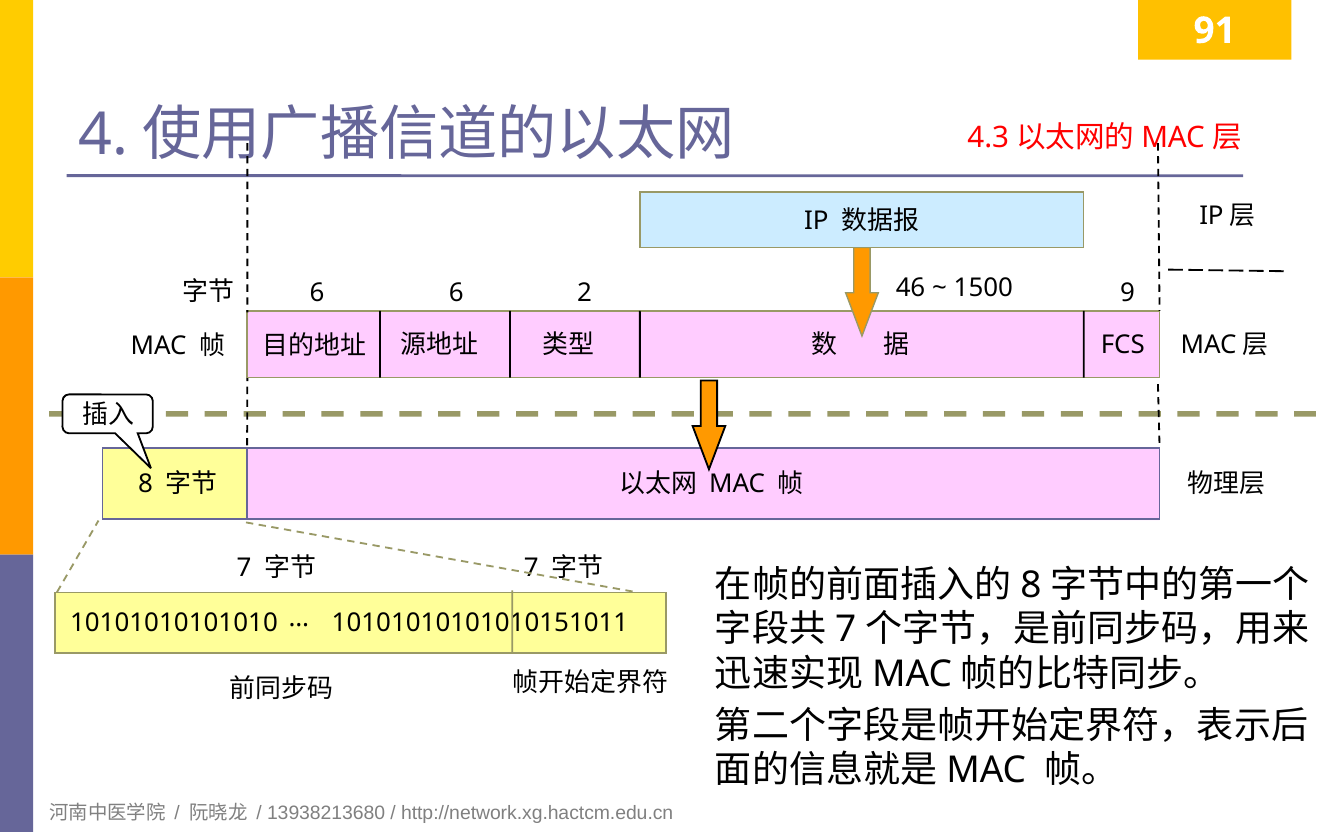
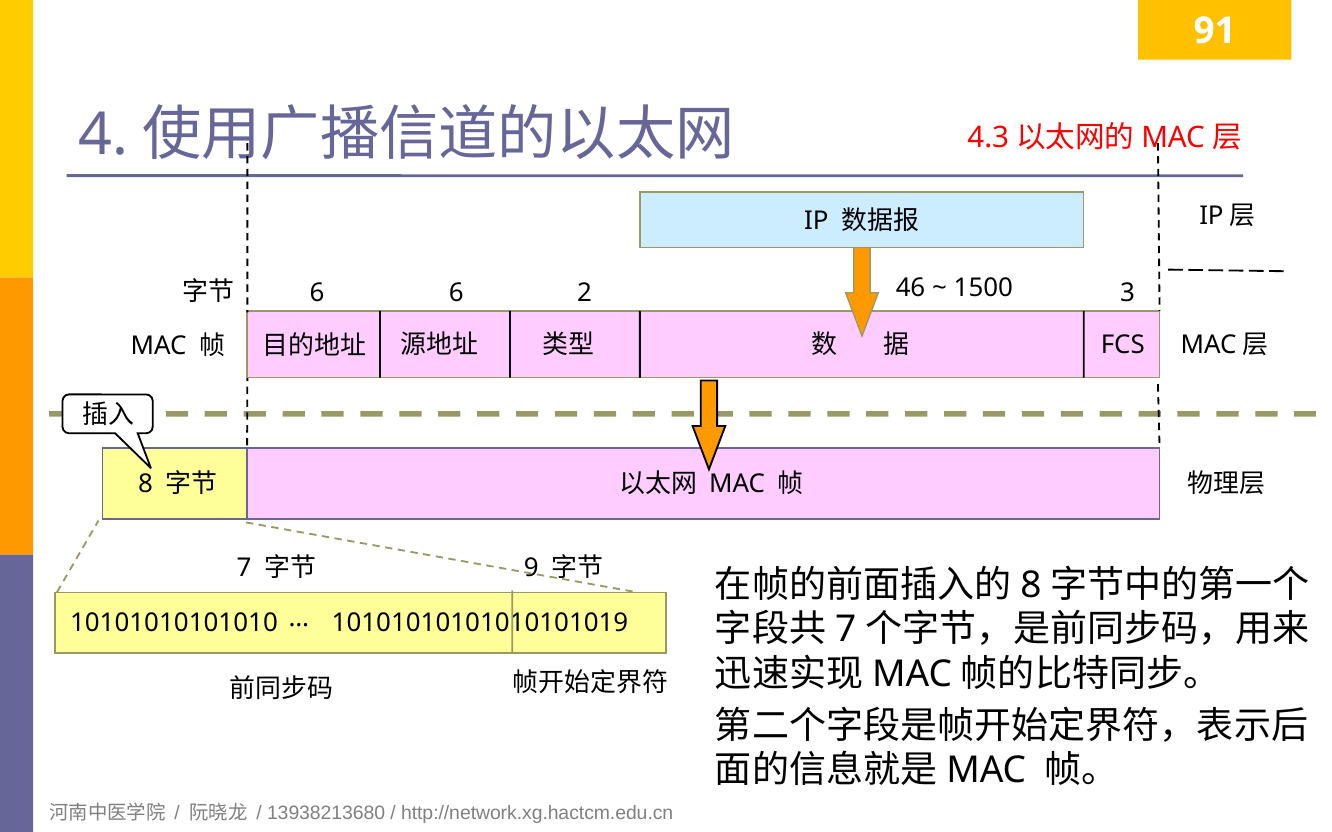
9: 9 -> 3
7 at (531, 568): 7 -> 9
10101010101010151011: 10101010101010151011 -> 10101010101010101019
